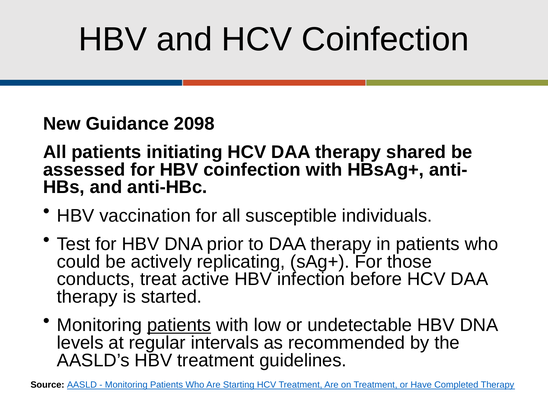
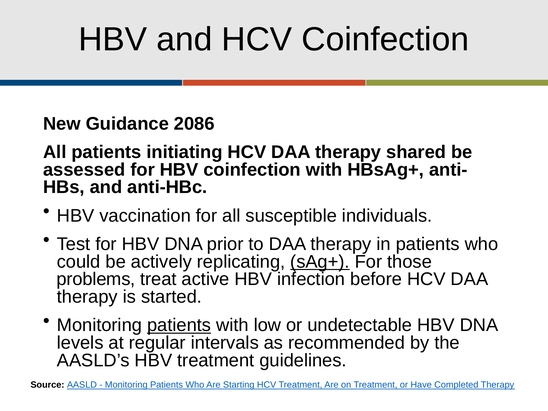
2098: 2098 -> 2086
sAg+ underline: none -> present
conducts: conducts -> problems
